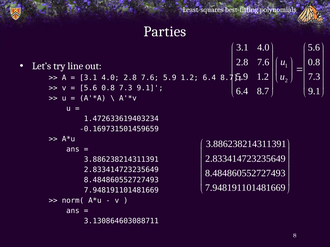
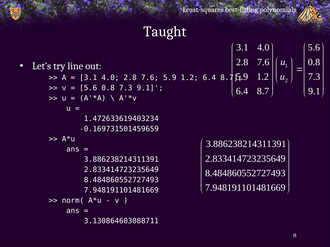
Parties: Parties -> Taught
